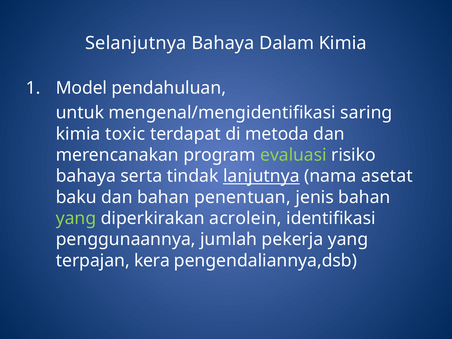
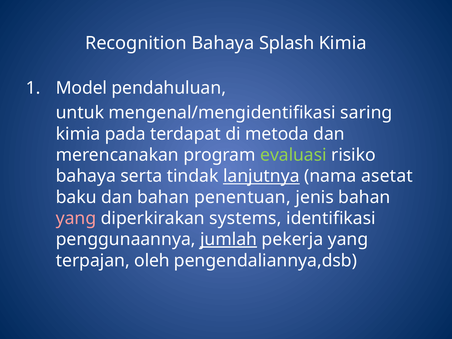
Selanjutnya: Selanjutnya -> Recognition
Dalam: Dalam -> Splash
toxic: toxic -> pada
yang at (76, 218) colour: light green -> pink
acrolein: acrolein -> systems
jumlah underline: none -> present
kera: kera -> oleh
